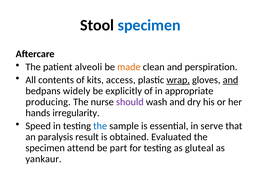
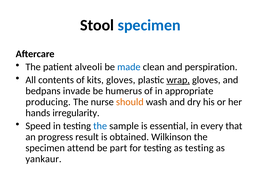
made colour: orange -> blue
kits access: access -> gloves
and at (231, 80) underline: present -> none
widely: widely -> invade
explicitly: explicitly -> humerus
should colour: purple -> orange
serve: serve -> every
paralysis: paralysis -> progress
Evaluated: Evaluated -> Wilkinson
as gluteal: gluteal -> testing
